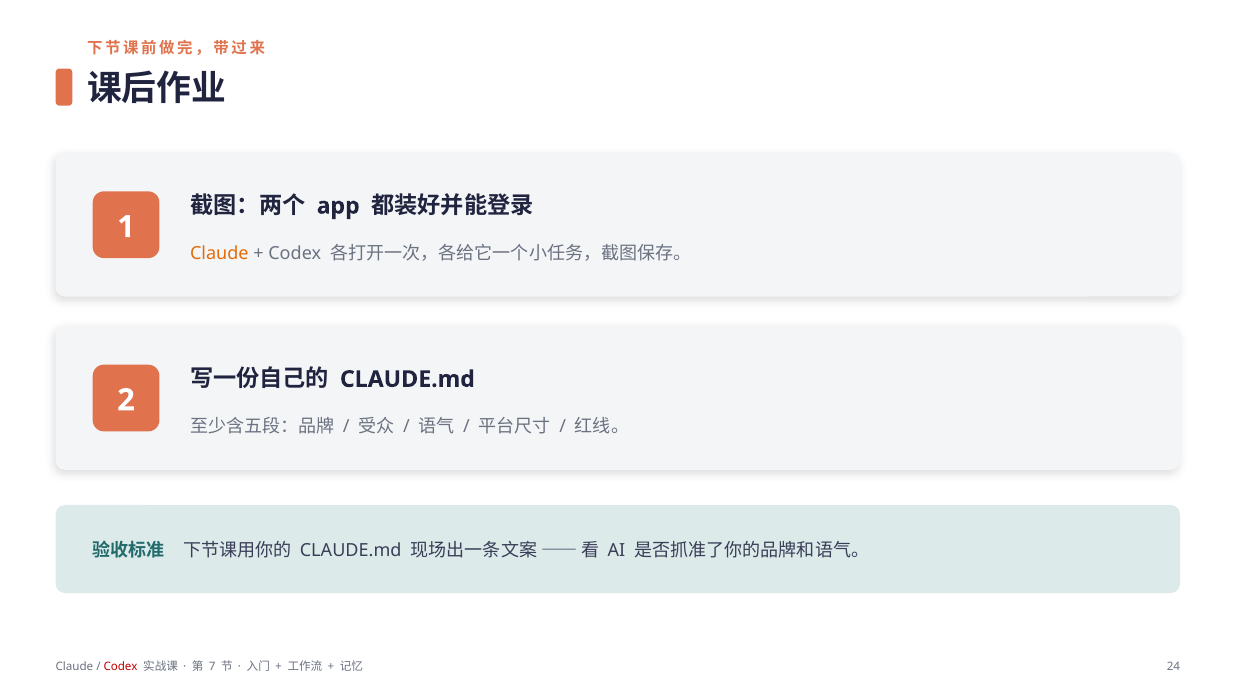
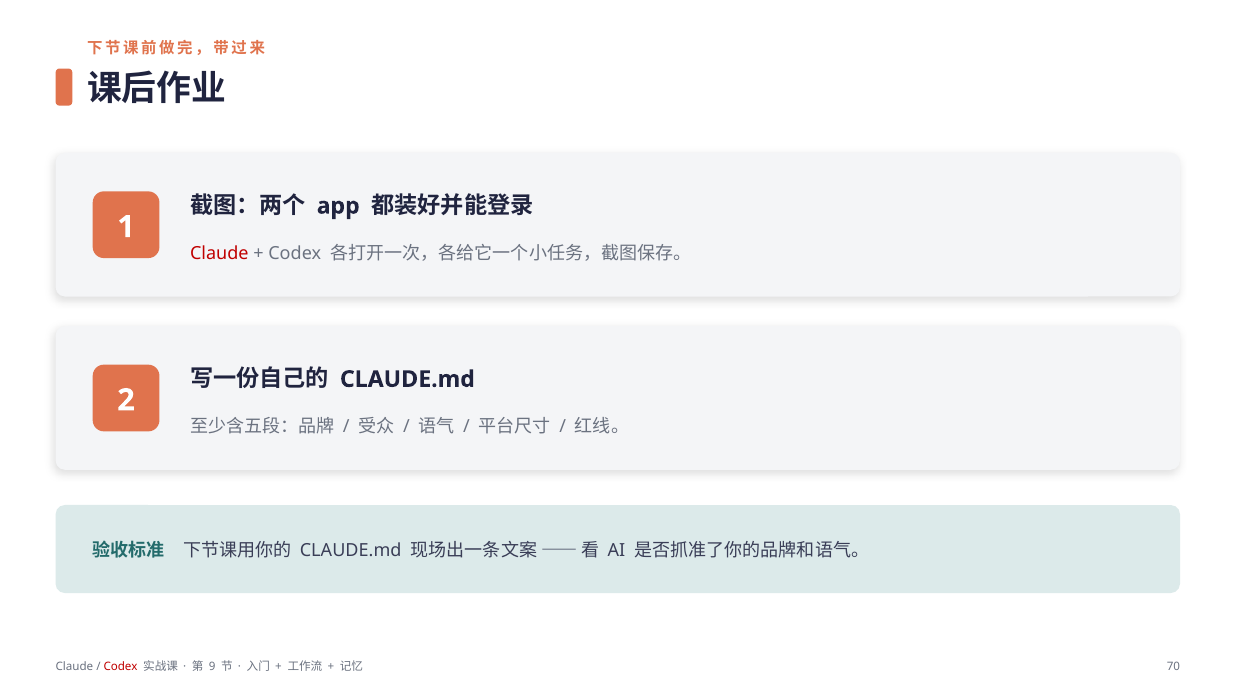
Claude at (219, 253) colour: orange -> red
7: 7 -> 9
24: 24 -> 70
